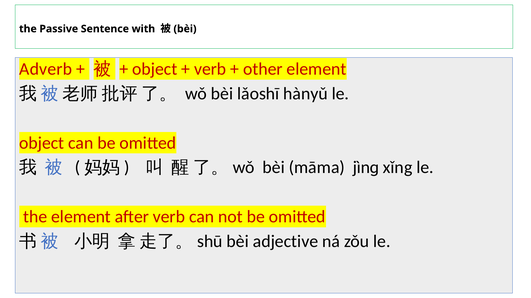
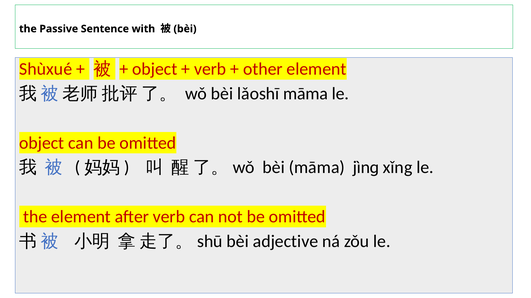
Adverb: Adverb -> Shùxué
lǎoshī hànyǔ: hànyǔ -> māma
